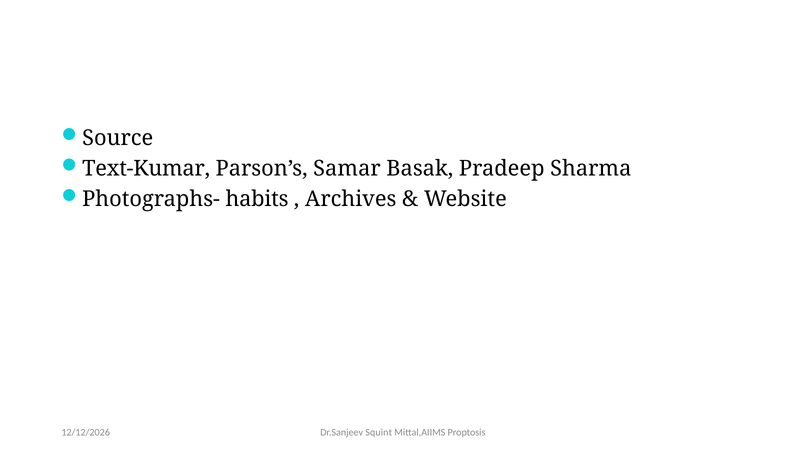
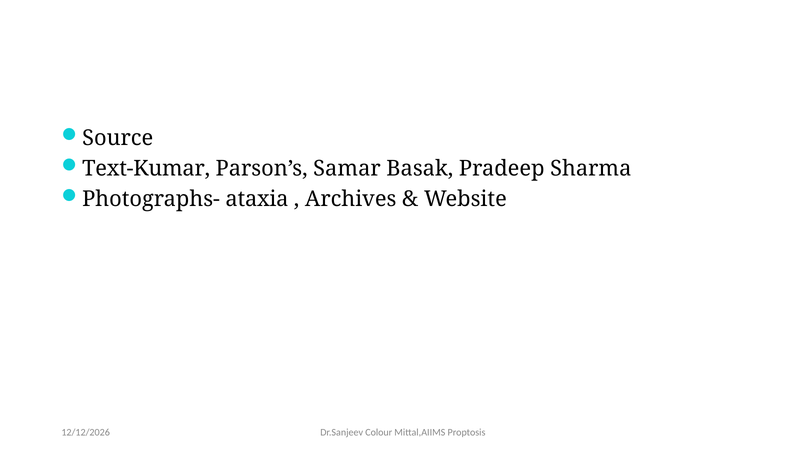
habits: habits -> ataxia
Squint: Squint -> Colour
